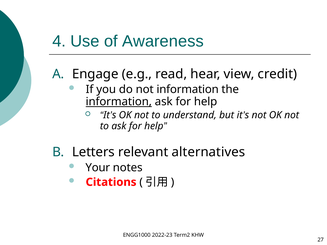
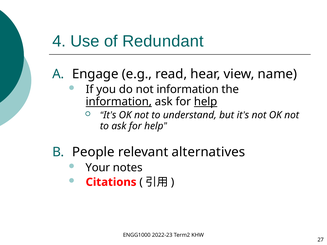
Awareness: Awareness -> Redundant
credit: credit -> name
help at (206, 102) underline: none -> present
Letters: Letters -> People
